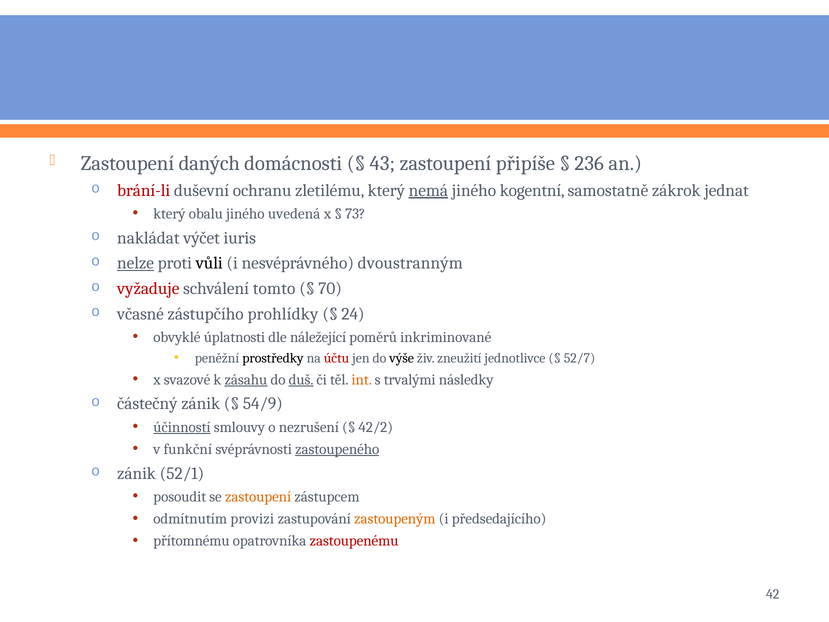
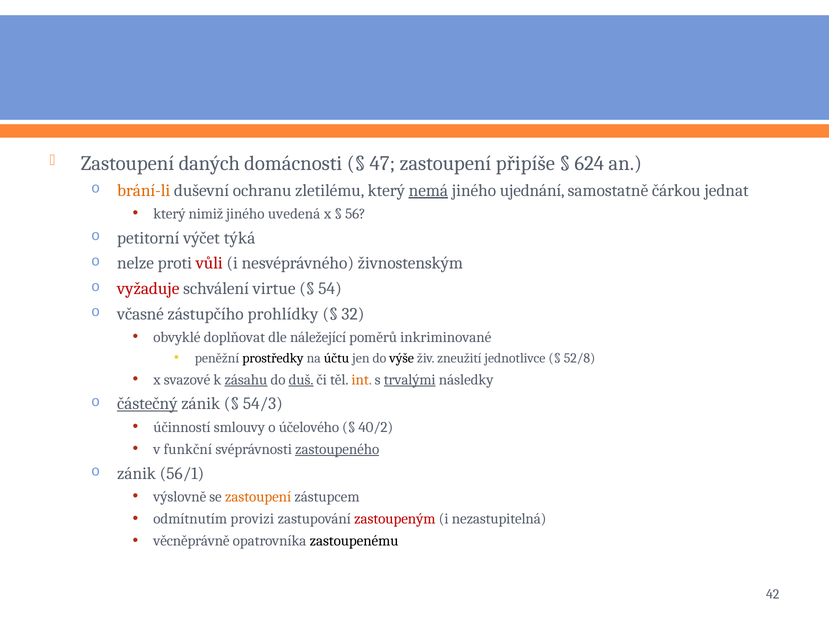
43: 43 -> 47
236: 236 -> 624
brání-li colour: red -> orange
kogentní: kogentní -> ujednání
zákrok: zákrok -> čárkou
obalu: obalu -> nimiž
73: 73 -> 56
nakládat: nakládat -> petitorní
iuris: iuris -> týká
nelze underline: present -> none
vůli colour: black -> red
dvoustranným: dvoustranným -> živnostenským
tomto: tomto -> virtue
70: 70 -> 54
24: 24 -> 32
úplatnosti: úplatnosti -> doplňovat
účtu colour: red -> black
52/7: 52/7 -> 52/8
trvalými underline: none -> present
částečný underline: none -> present
54/9: 54/9 -> 54/3
účinností underline: present -> none
nezrušení: nezrušení -> účelového
42/2: 42/2 -> 40/2
52/1: 52/1 -> 56/1
posoudit: posoudit -> výslovně
zastoupeným colour: orange -> red
předsedajícího: předsedajícího -> nezastupitelná
přítomnému: přítomnému -> věcněprávně
zastoupenému colour: red -> black
